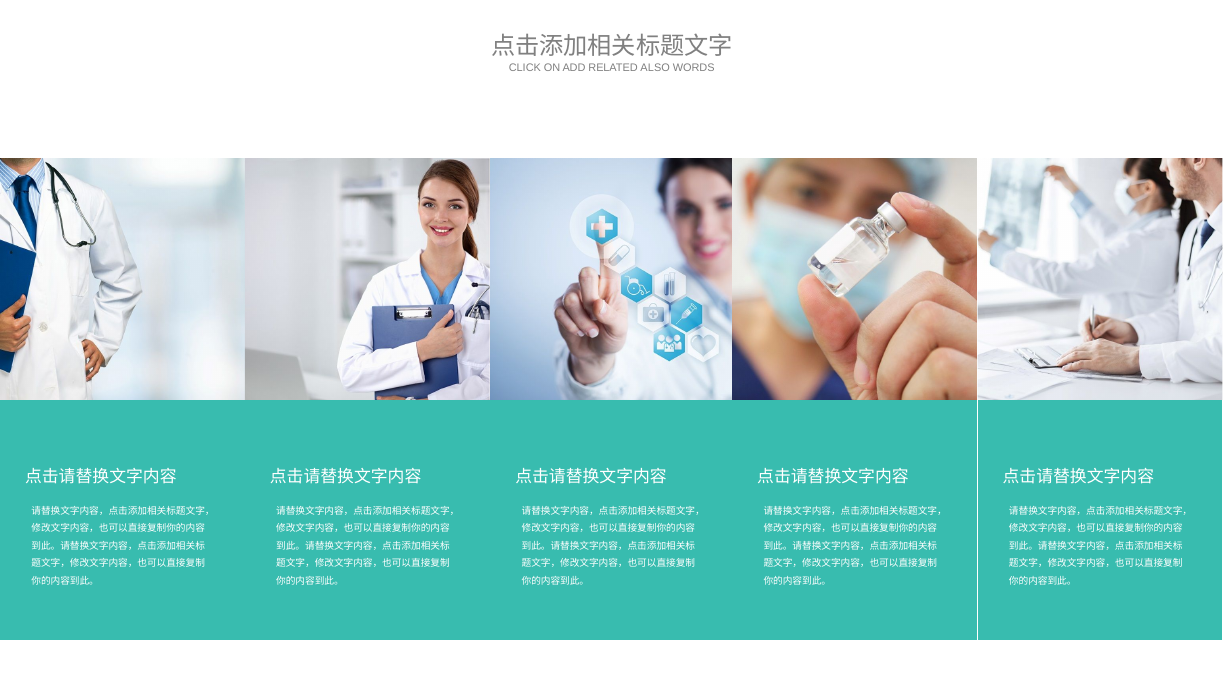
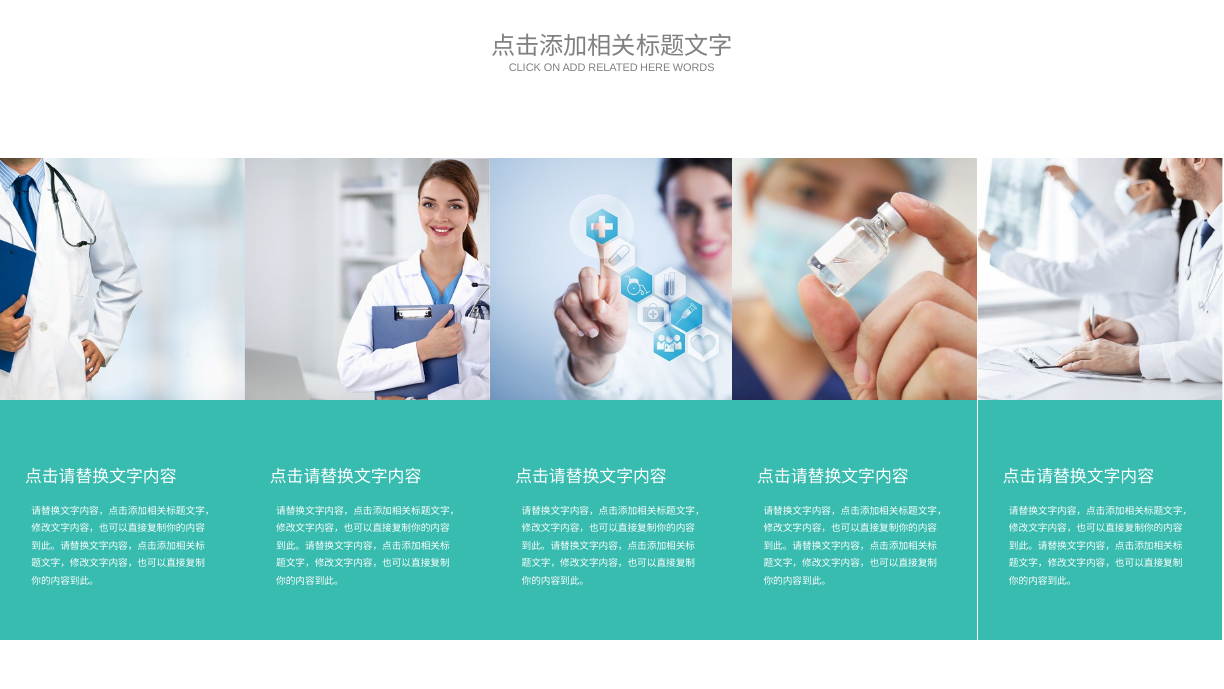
ALSO: ALSO -> HERE
